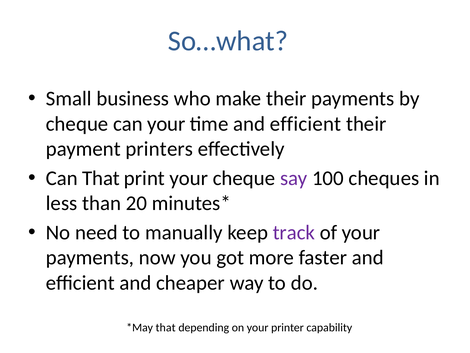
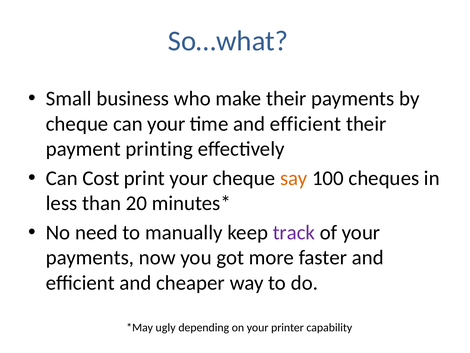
printers: printers -> printing
Can That: That -> Cost
say colour: purple -> orange
that at (166, 327): that -> ugly
